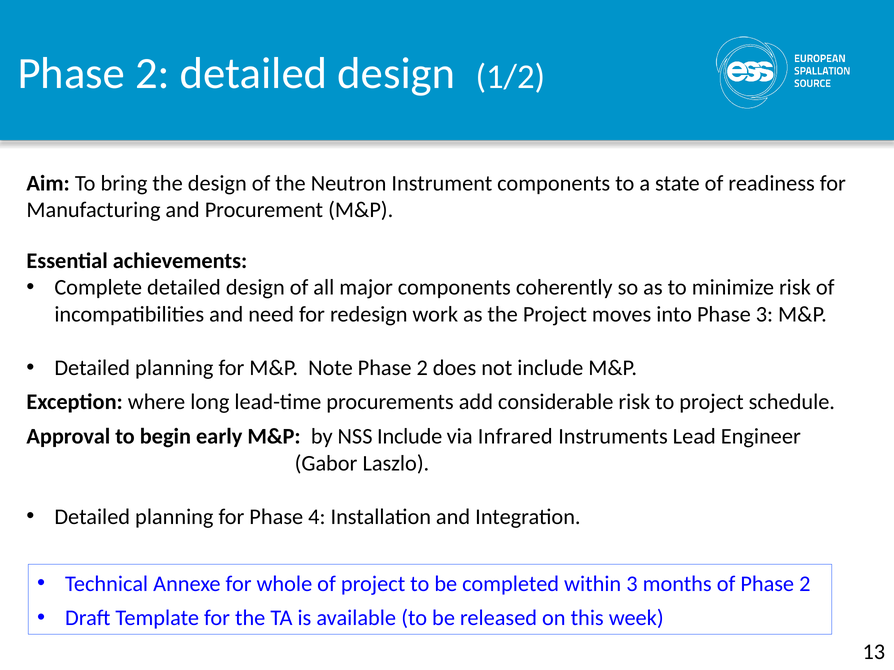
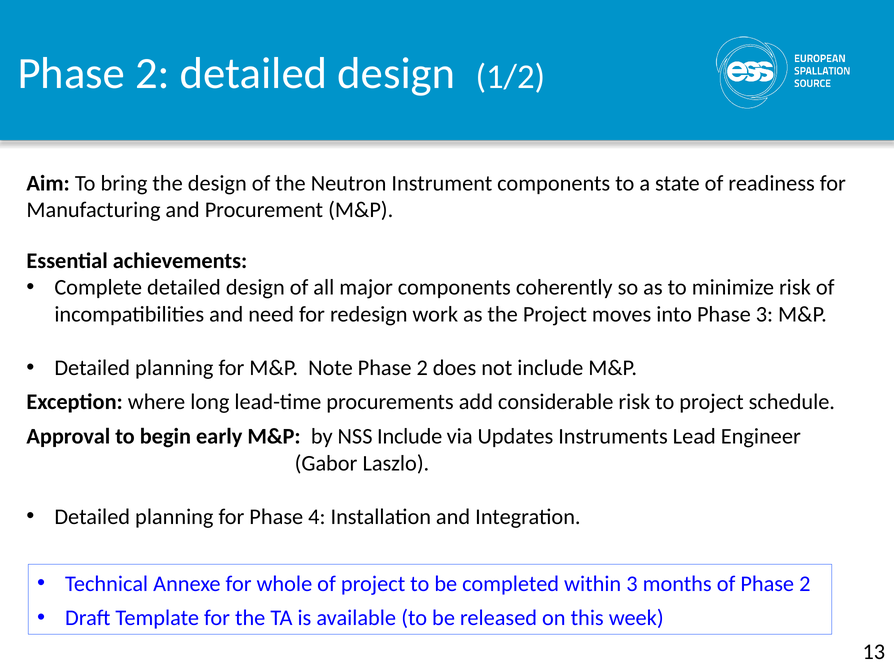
Infrared: Infrared -> Updates
